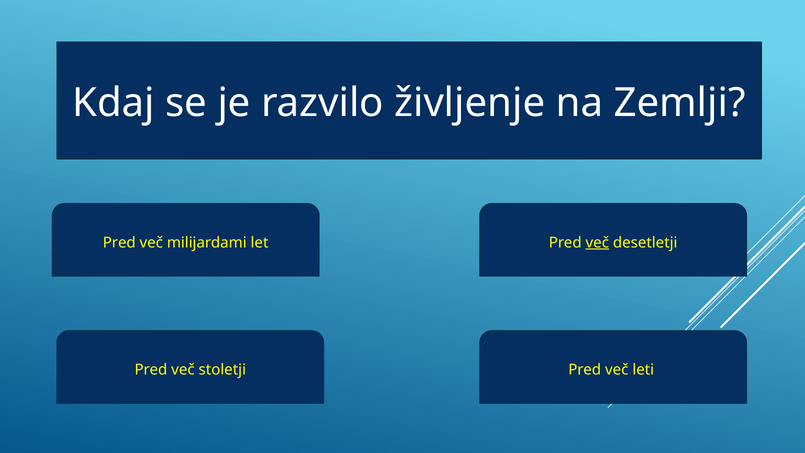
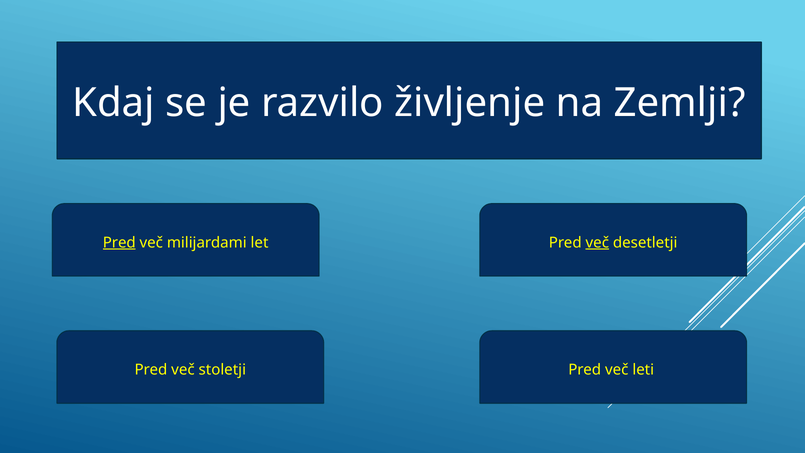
Pred at (119, 243) underline: none -> present
